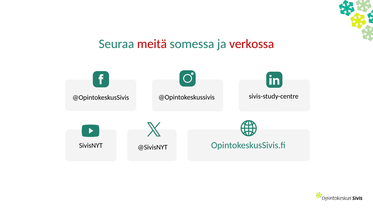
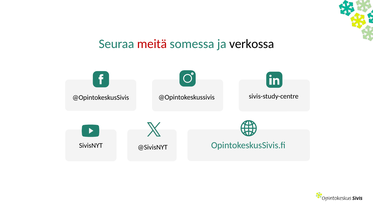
verkossa colour: red -> black
